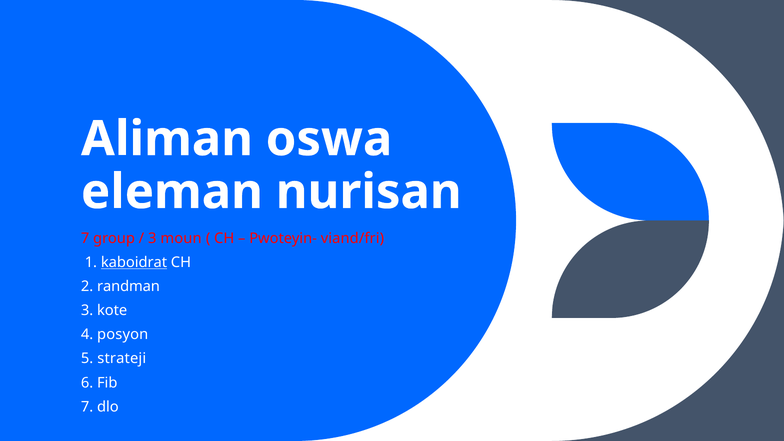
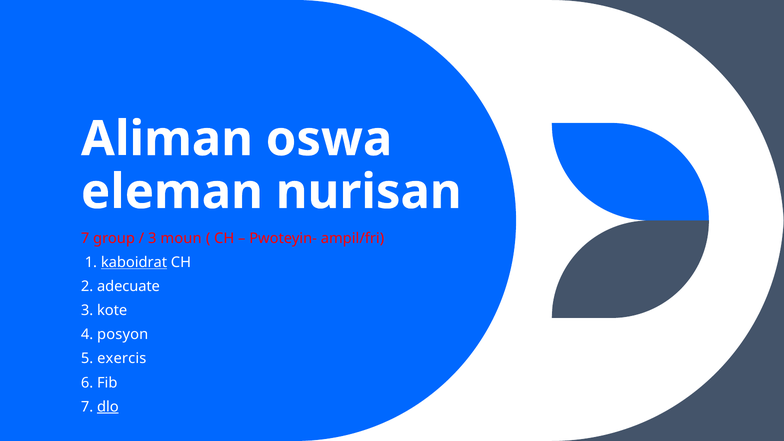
viand/fri: viand/fri -> ampil/fri
randman: randman -> adecuate
strateji: strateji -> exercis
dlo underline: none -> present
